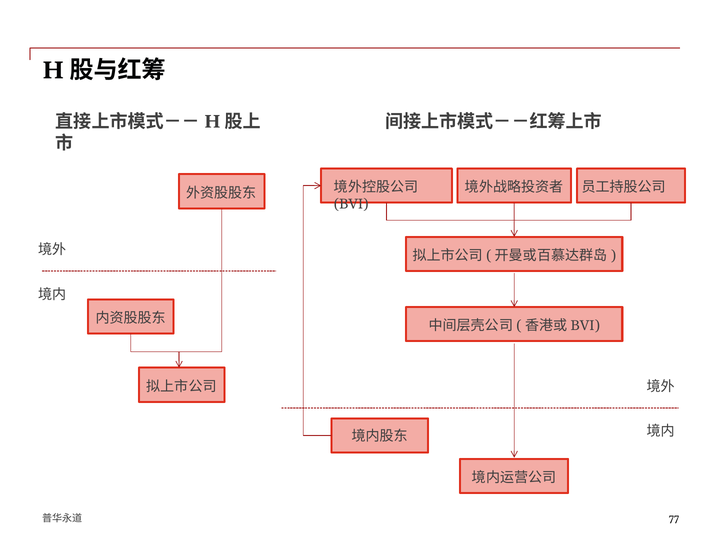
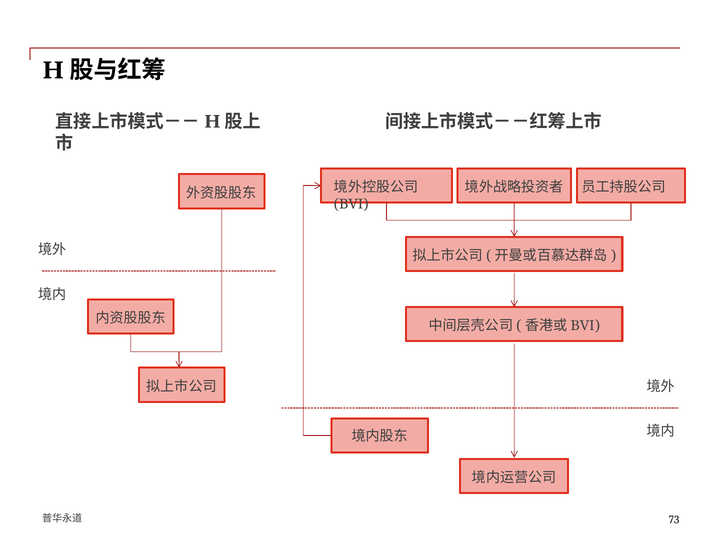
77: 77 -> 73
